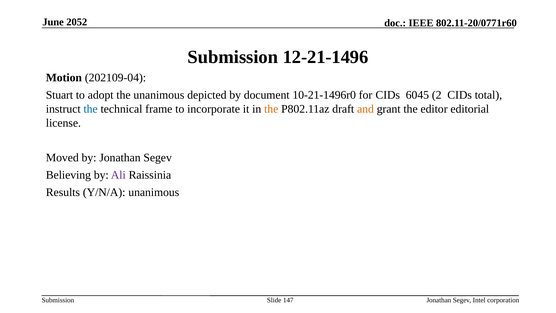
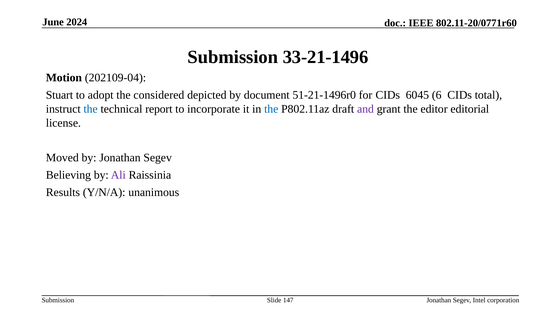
2052: 2052 -> 2024
12-21-1496: 12-21-1496 -> 33-21-1496
the unanimous: unanimous -> considered
10-21-1496r0: 10-21-1496r0 -> 51-21-1496r0
2: 2 -> 6
frame: frame -> report
the at (271, 109) colour: orange -> blue
and colour: orange -> purple
